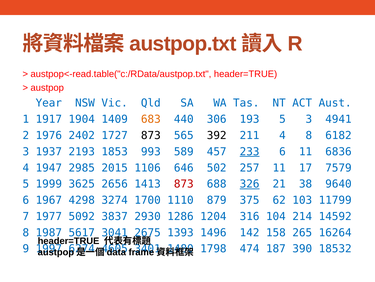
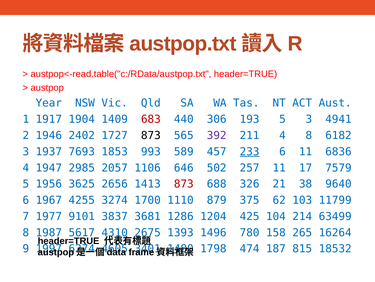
683 colour: orange -> red
1976: 1976 -> 1946
392 colour: black -> purple
2193: 2193 -> 7693
2015: 2015 -> 2057
1999: 1999 -> 1956
326 underline: present -> none
4298: 4298 -> 4255
5092: 5092 -> 9101
2930: 2930 -> 3681
316: 316 -> 425
14592: 14592 -> 63499
3041: 3041 -> 4310
142: 142 -> 780
390: 390 -> 815
